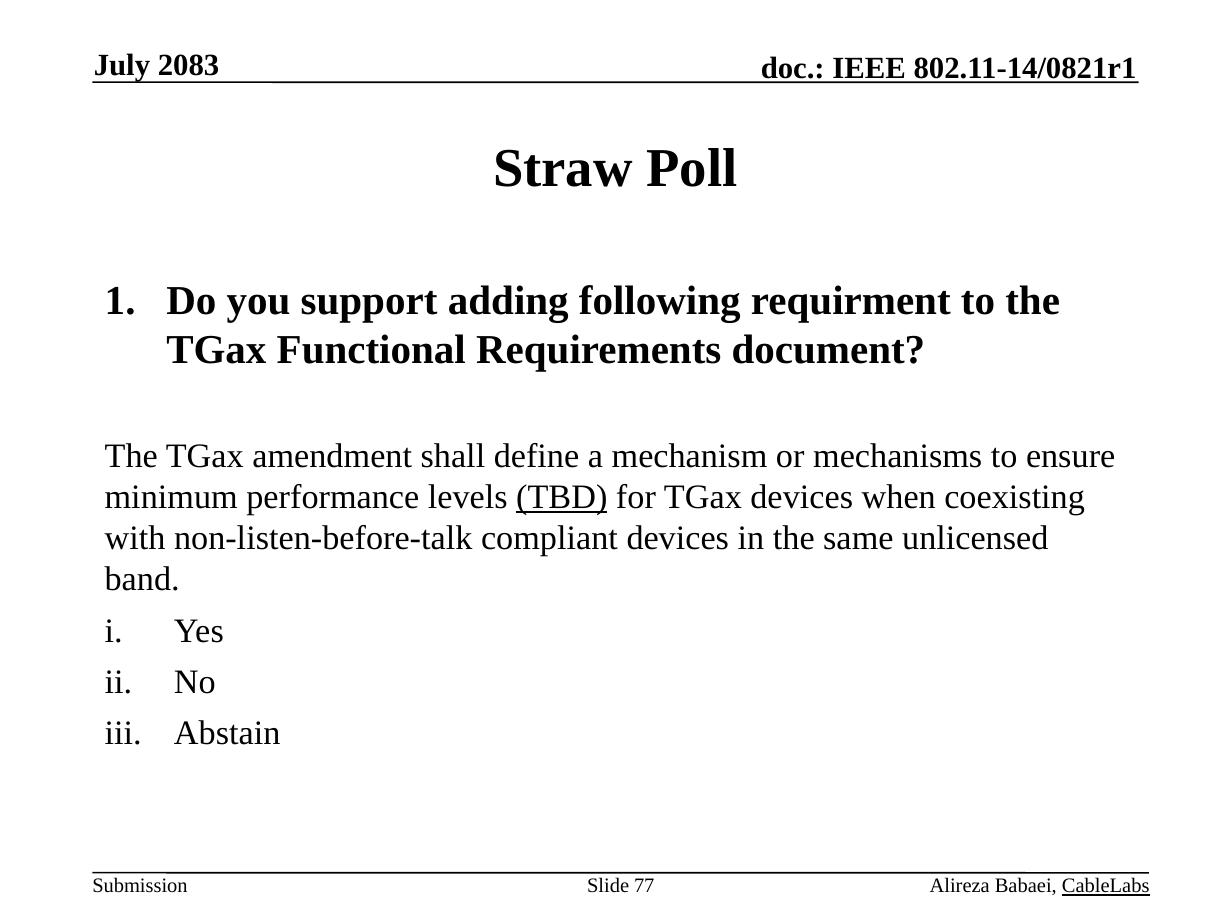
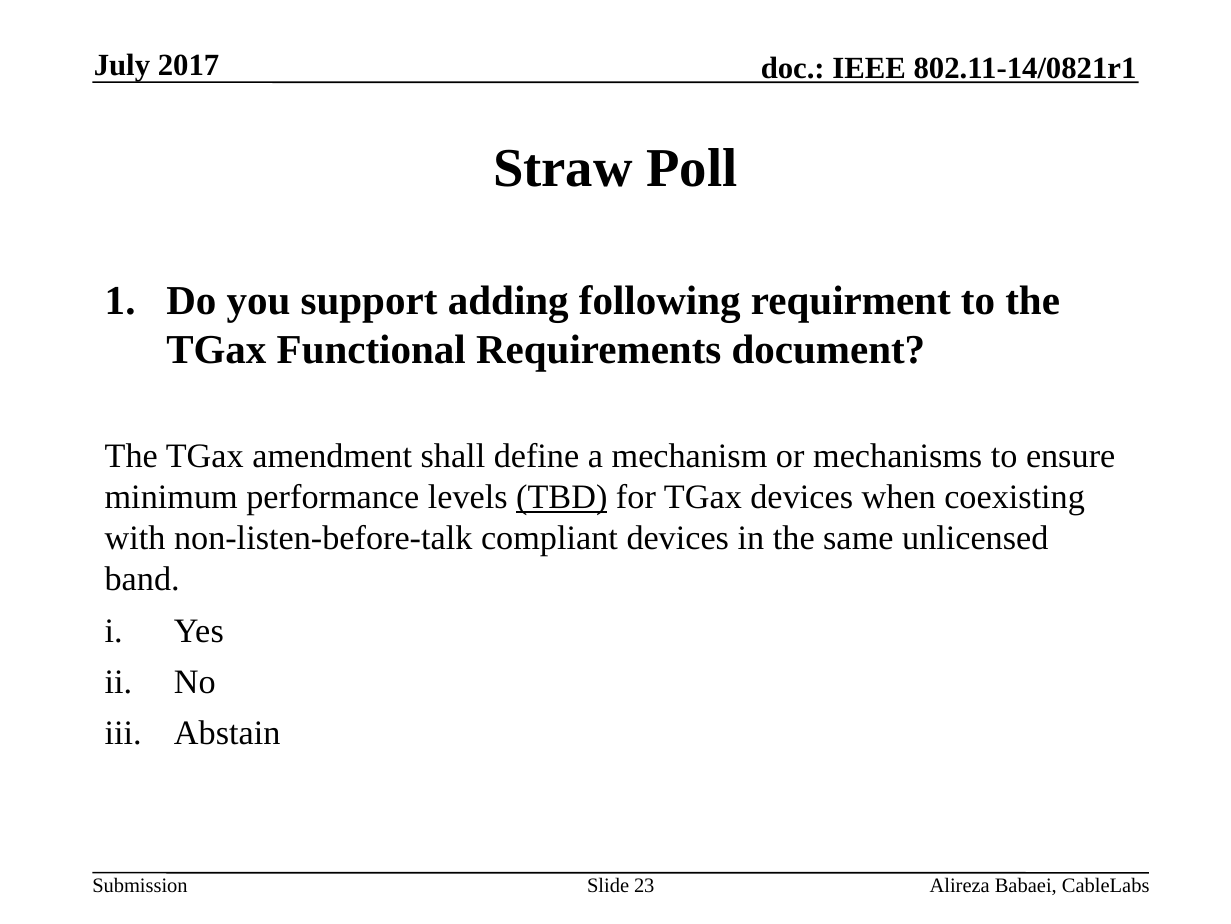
2083: 2083 -> 2017
77: 77 -> 23
CableLabs underline: present -> none
